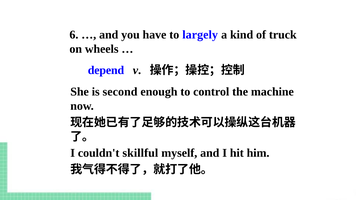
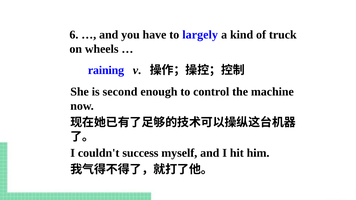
depend: depend -> raining
skillful: skillful -> success
